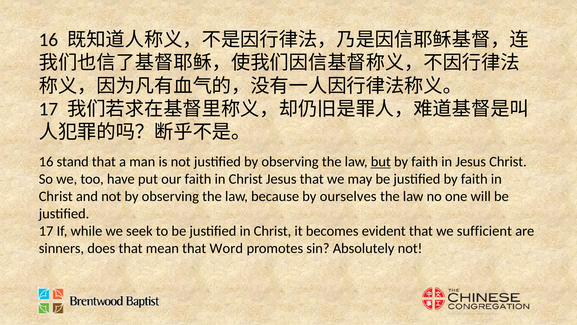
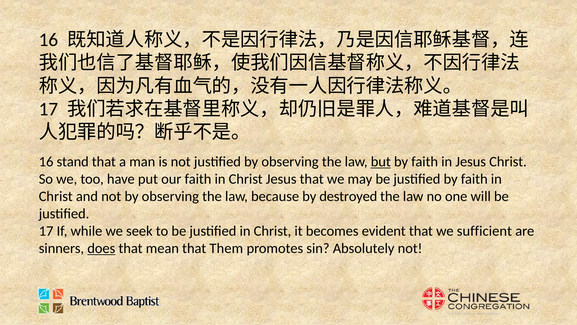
ourselves: ourselves -> destroyed
does underline: none -> present
Word: Word -> Them
